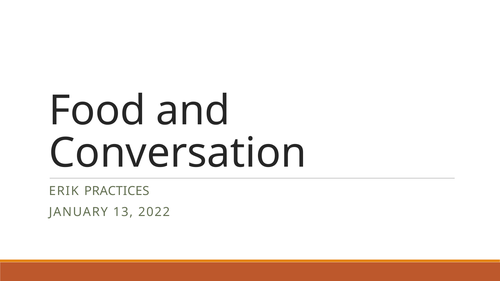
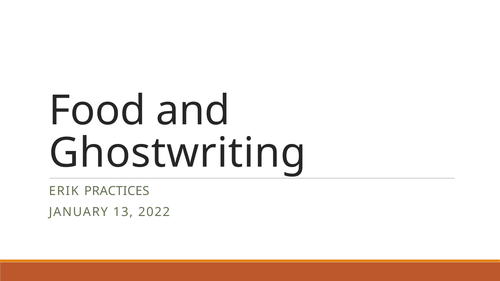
Conversation: Conversation -> Ghostwriting
